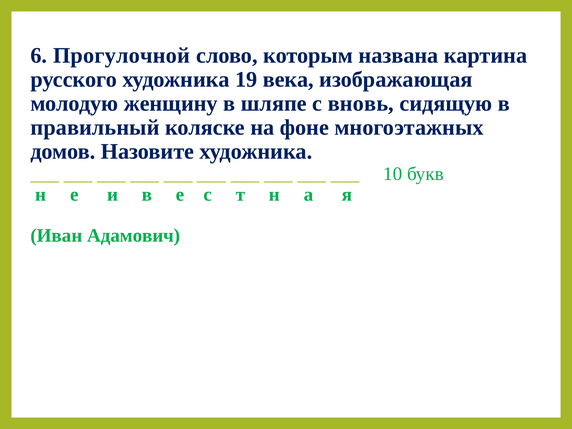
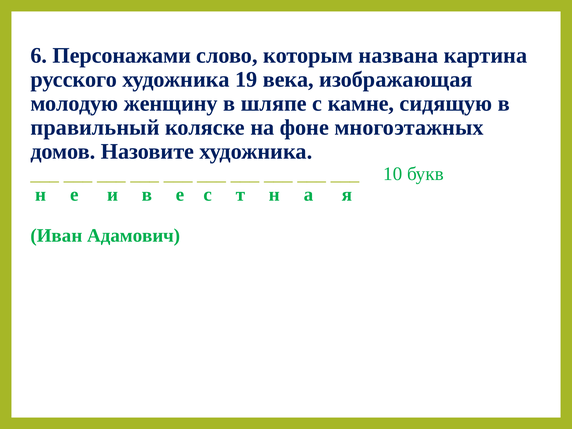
Прогулочной: Прогулочной -> Персонажами
вновь: вновь -> камне
